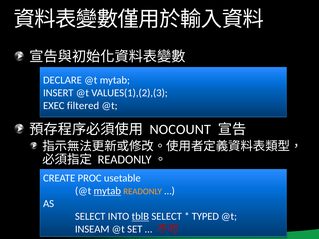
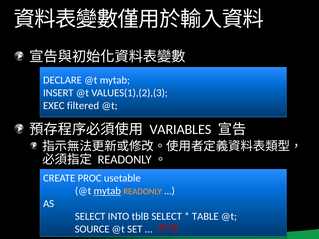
NOCOUNT: NOCOUNT -> VARIABLES
tblB underline: present -> none
TYPED: TYPED -> TABLE
INSEAM: INSEAM -> SOURCE
